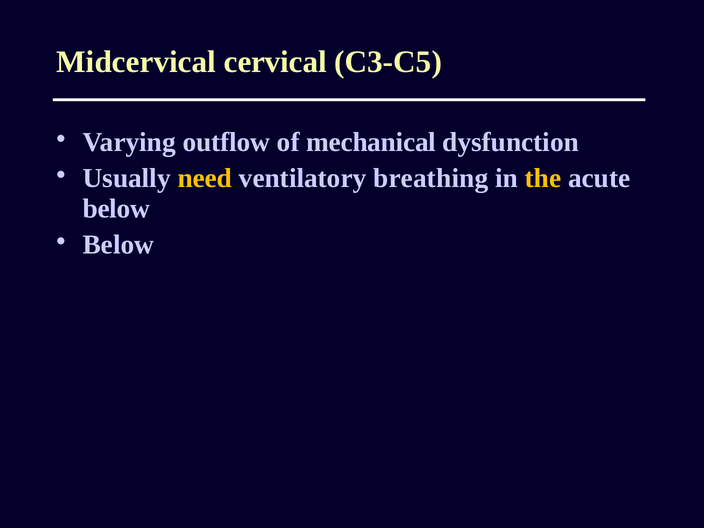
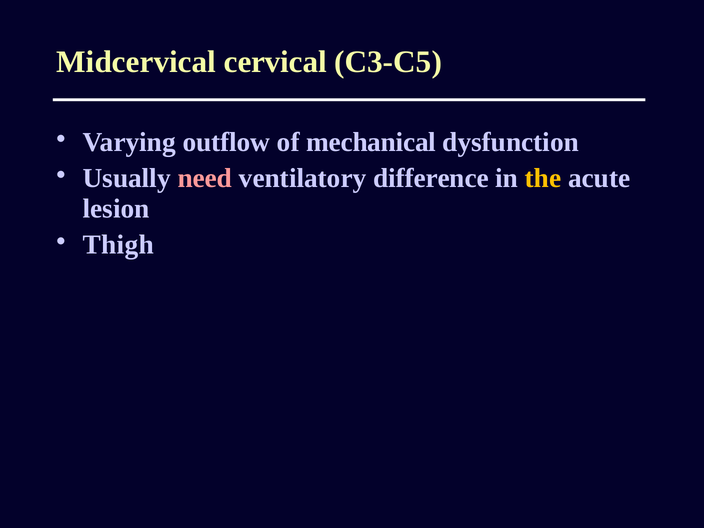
need colour: yellow -> pink
breathing: breathing -> difference
below at (116, 209): below -> lesion
Below at (118, 245): Below -> Thigh
